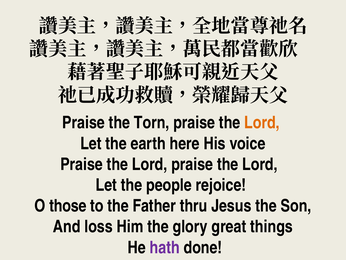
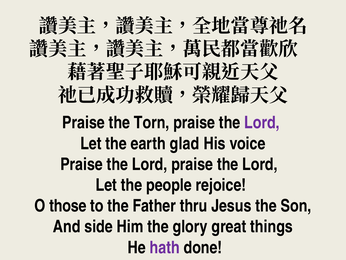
Lord at (262, 123) colour: orange -> purple
here: here -> glad
loss: loss -> side
